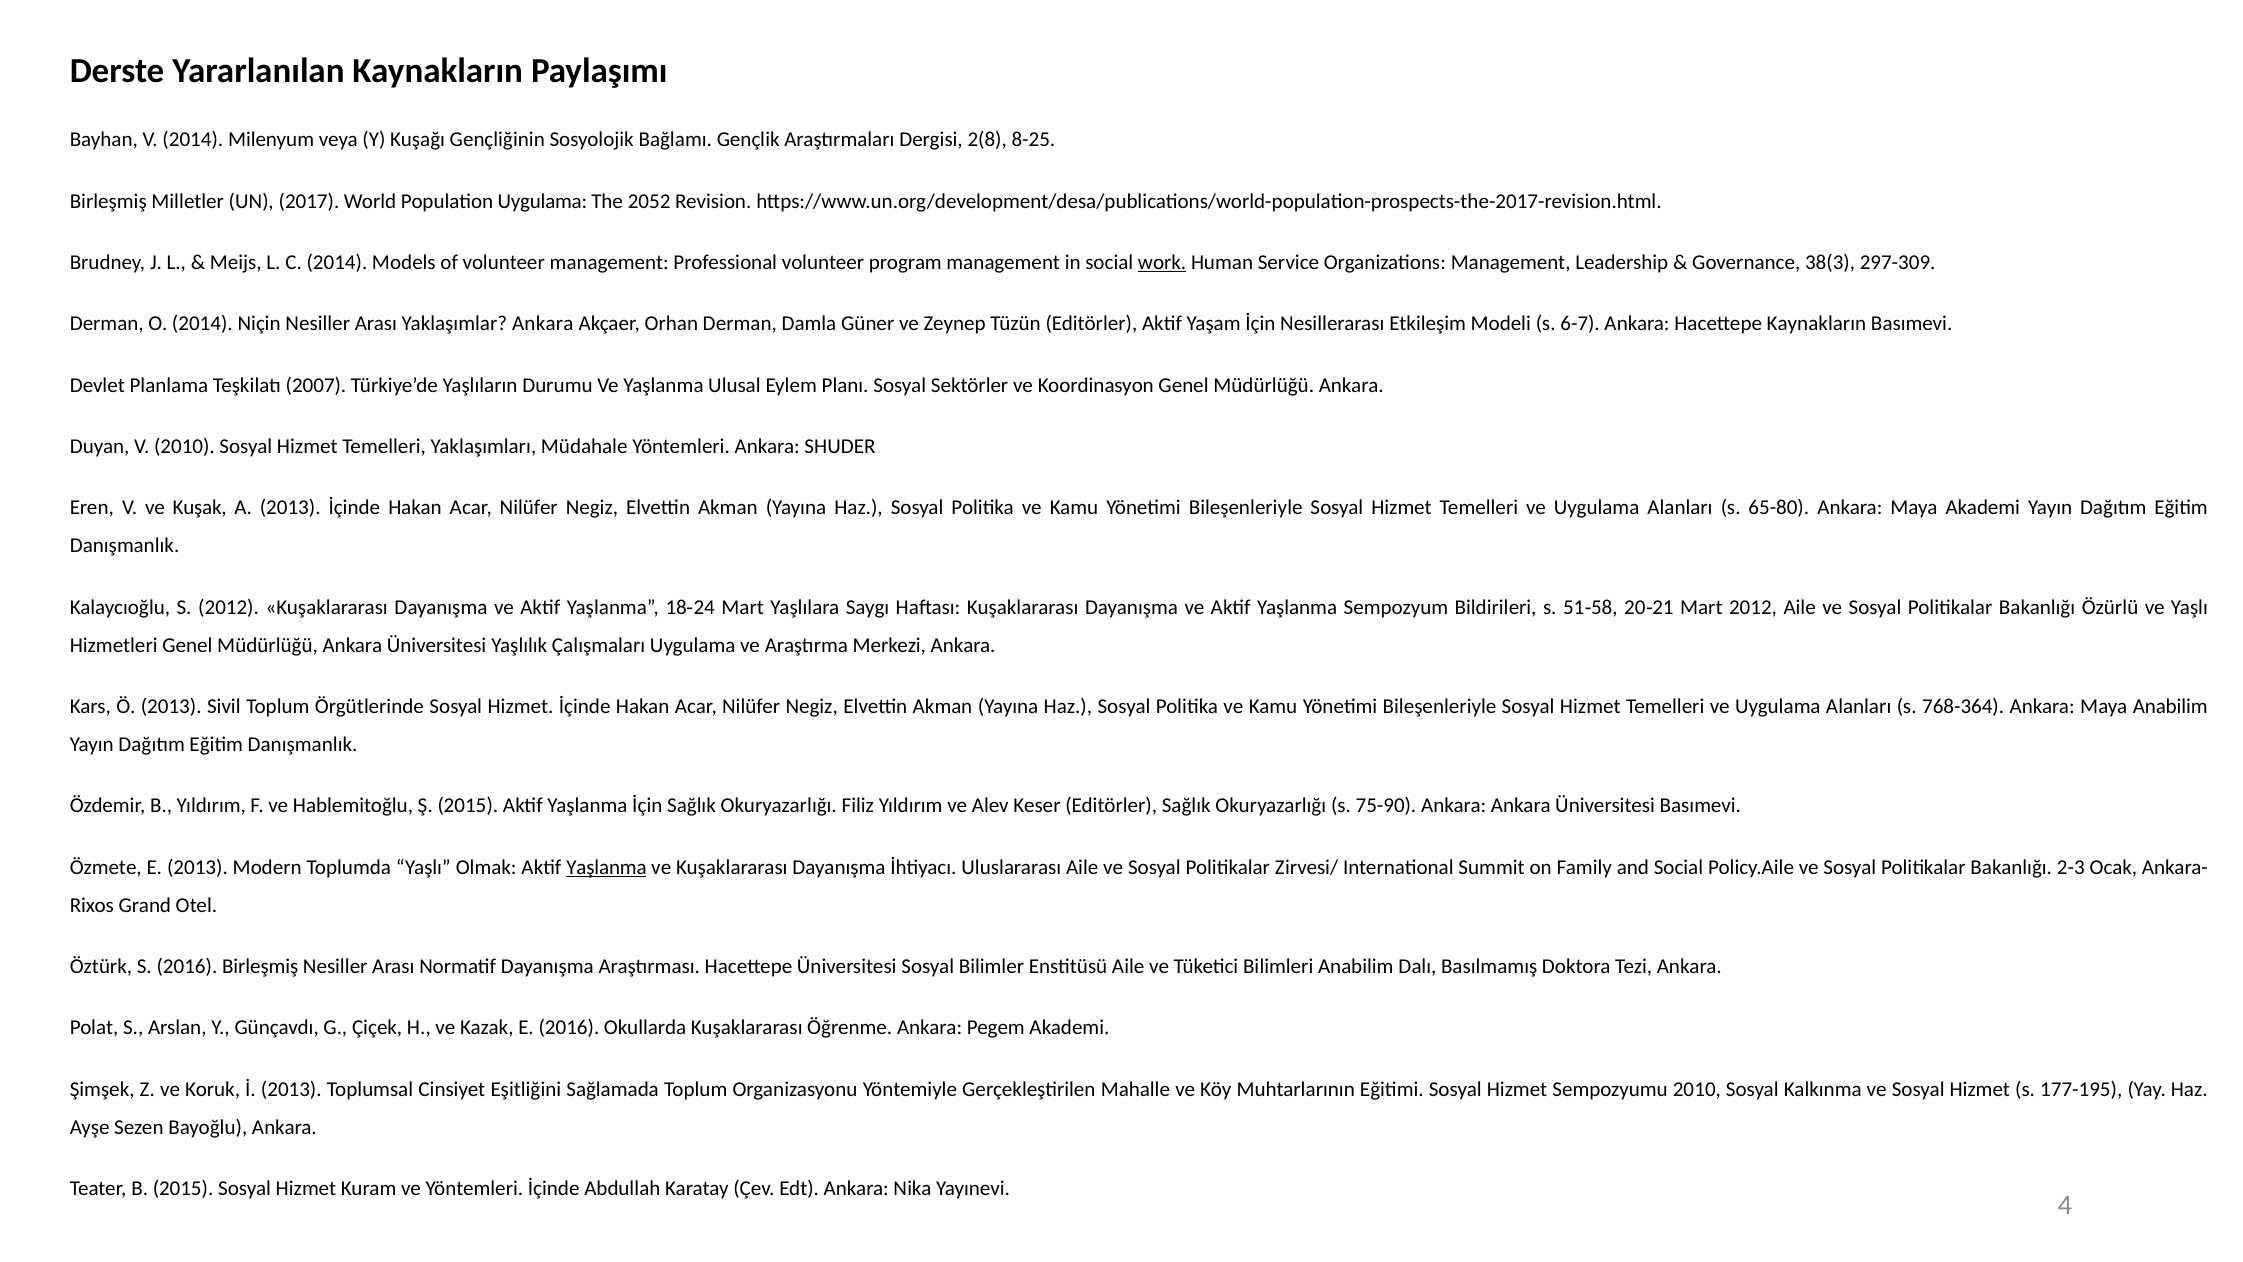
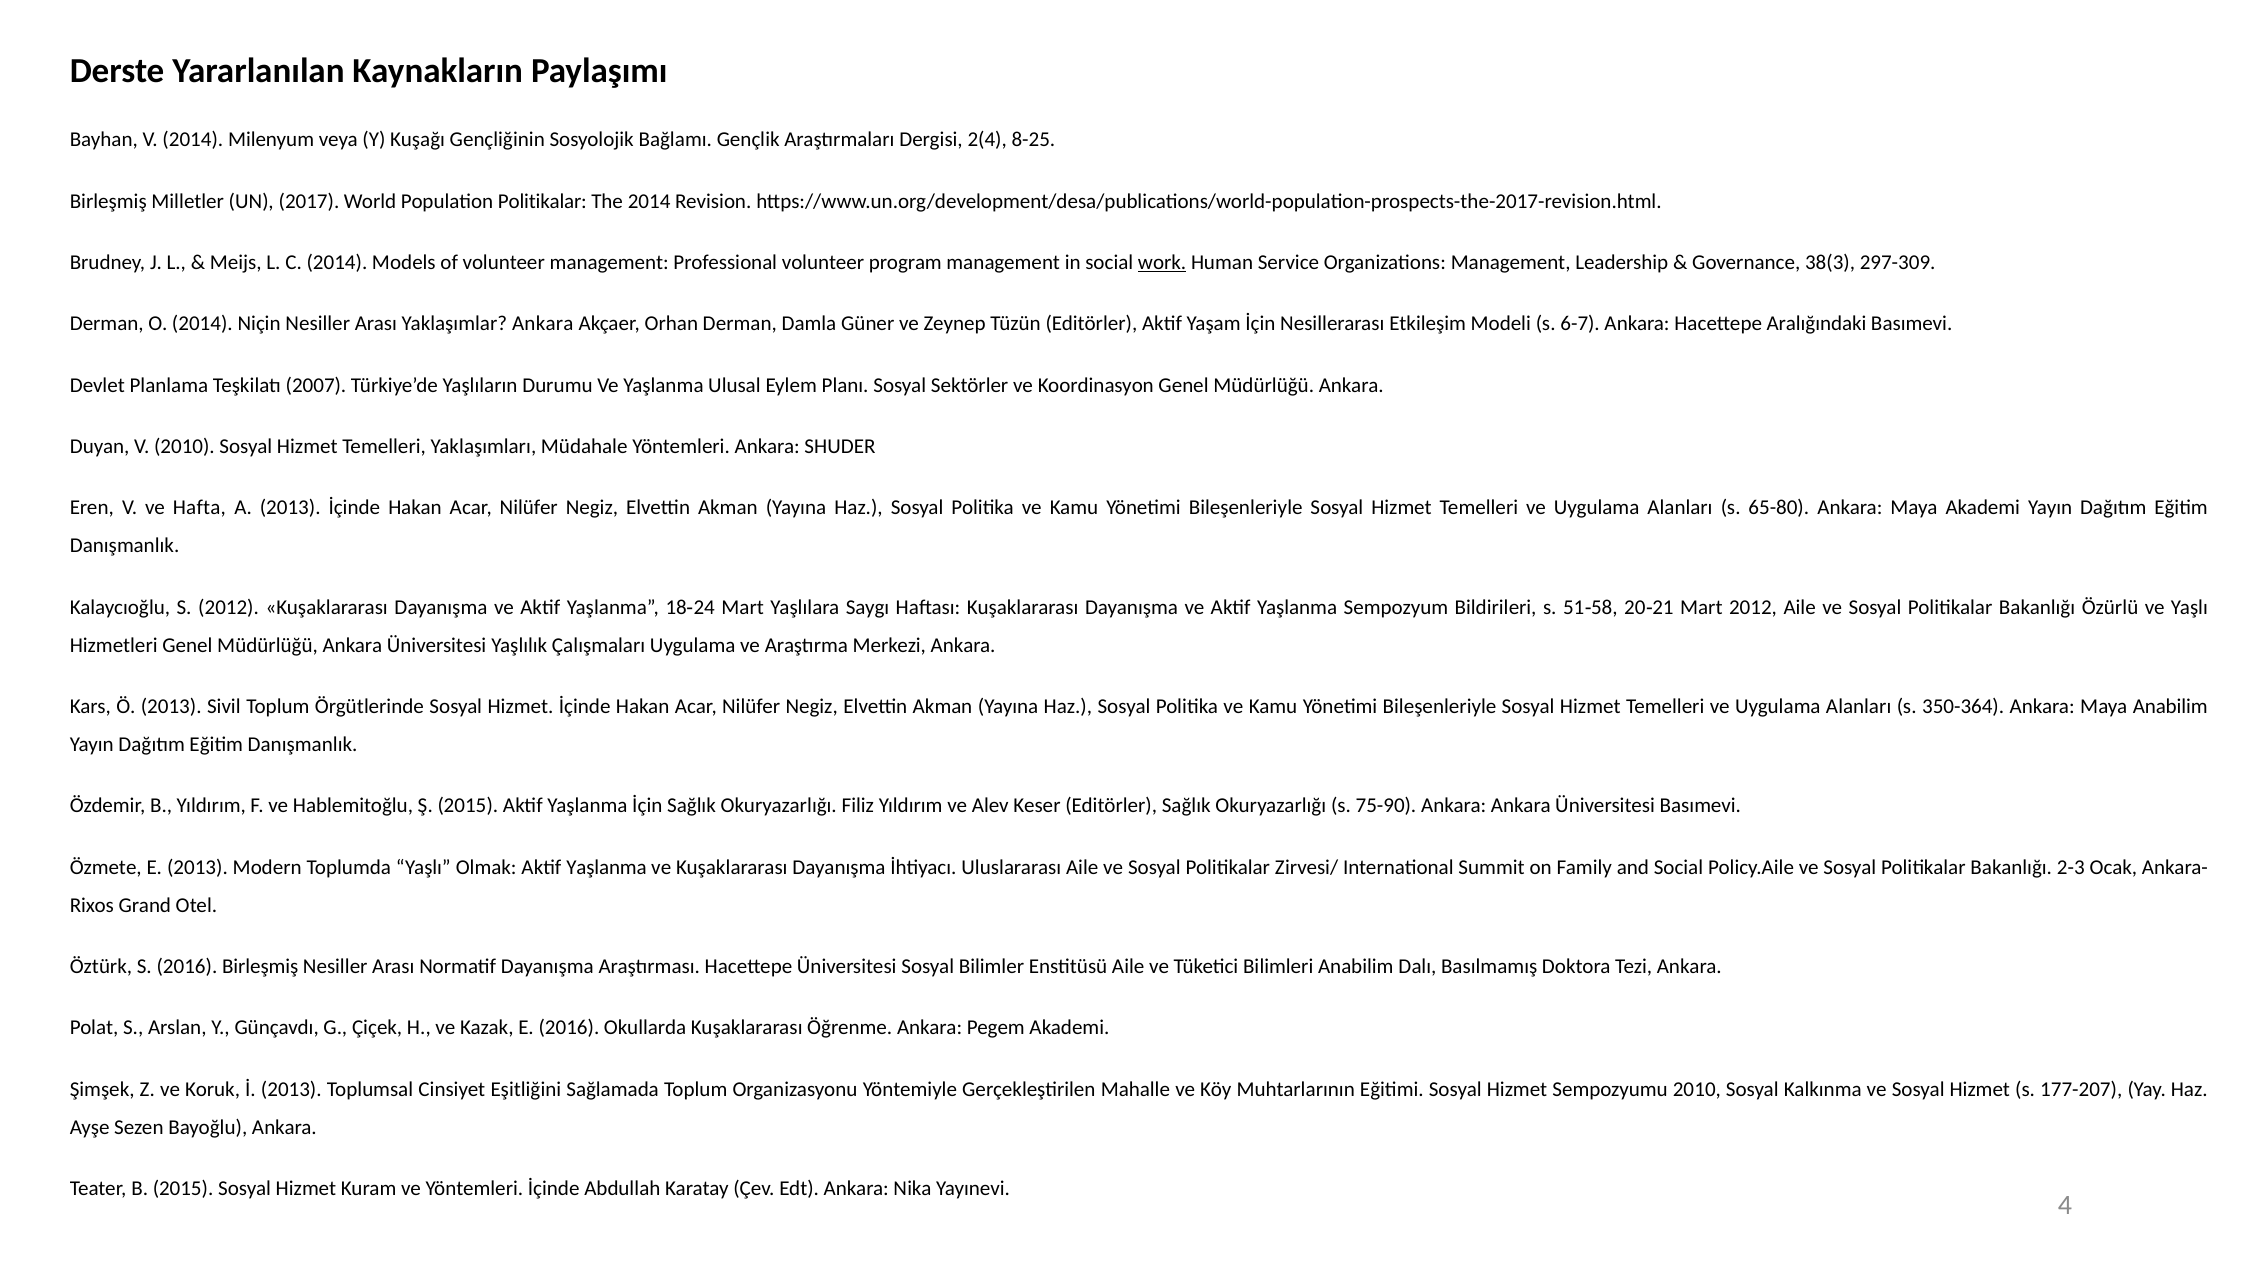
2(8: 2(8 -> 2(4
Population Uygulama: Uygulama -> Politikalar
The 2052: 2052 -> 2014
Hacettepe Kaynakların: Kaynakların -> Aralığındaki
Kuşak: Kuşak -> Hafta
768-364: 768-364 -> 350-364
Yaşlanma at (606, 867) underline: present -> none
177-195: 177-195 -> 177-207
